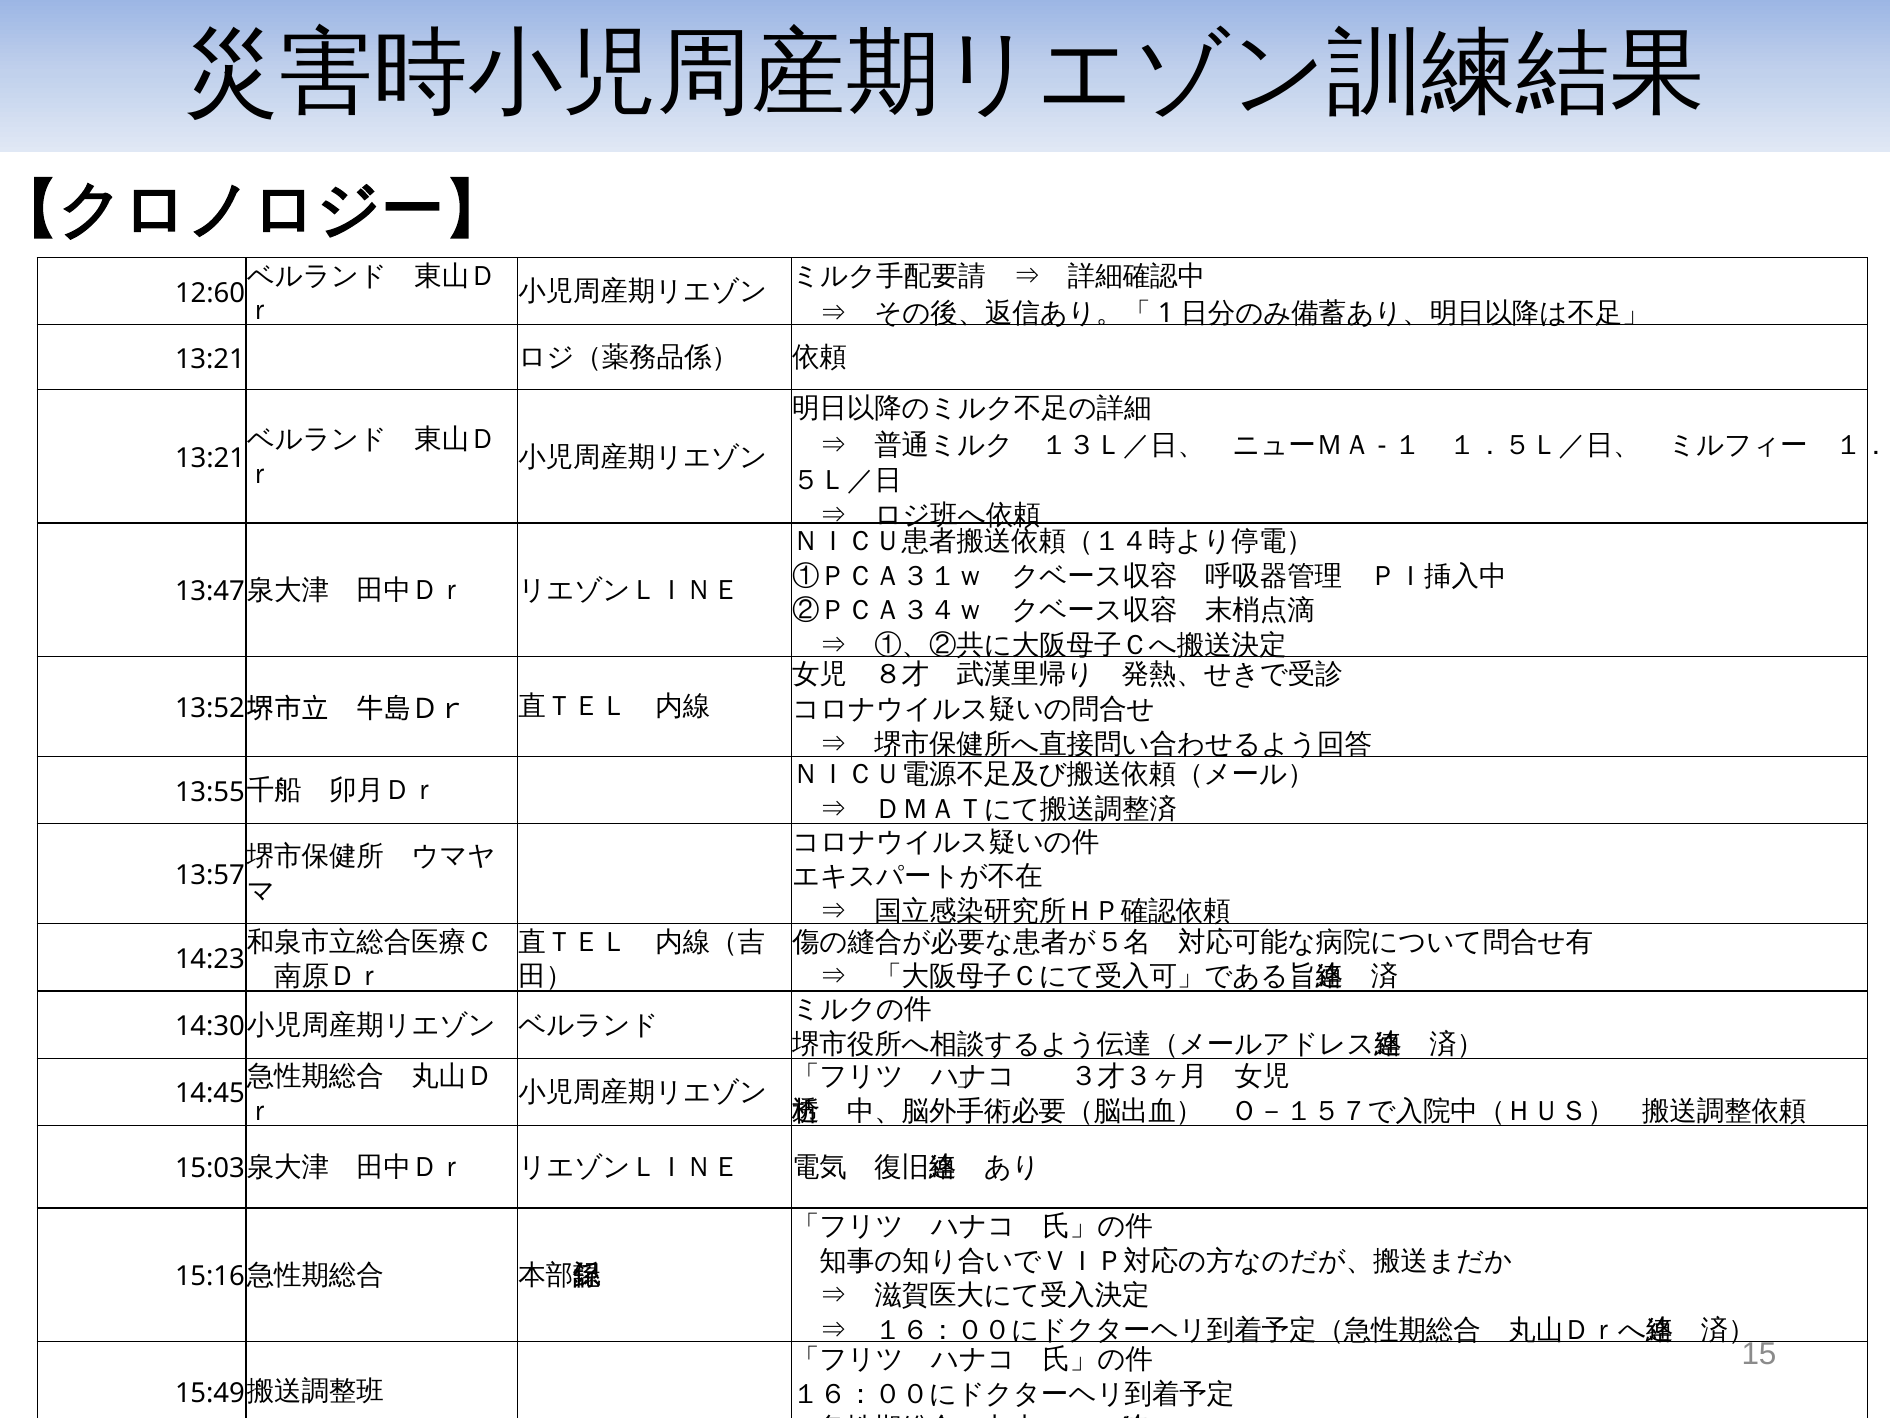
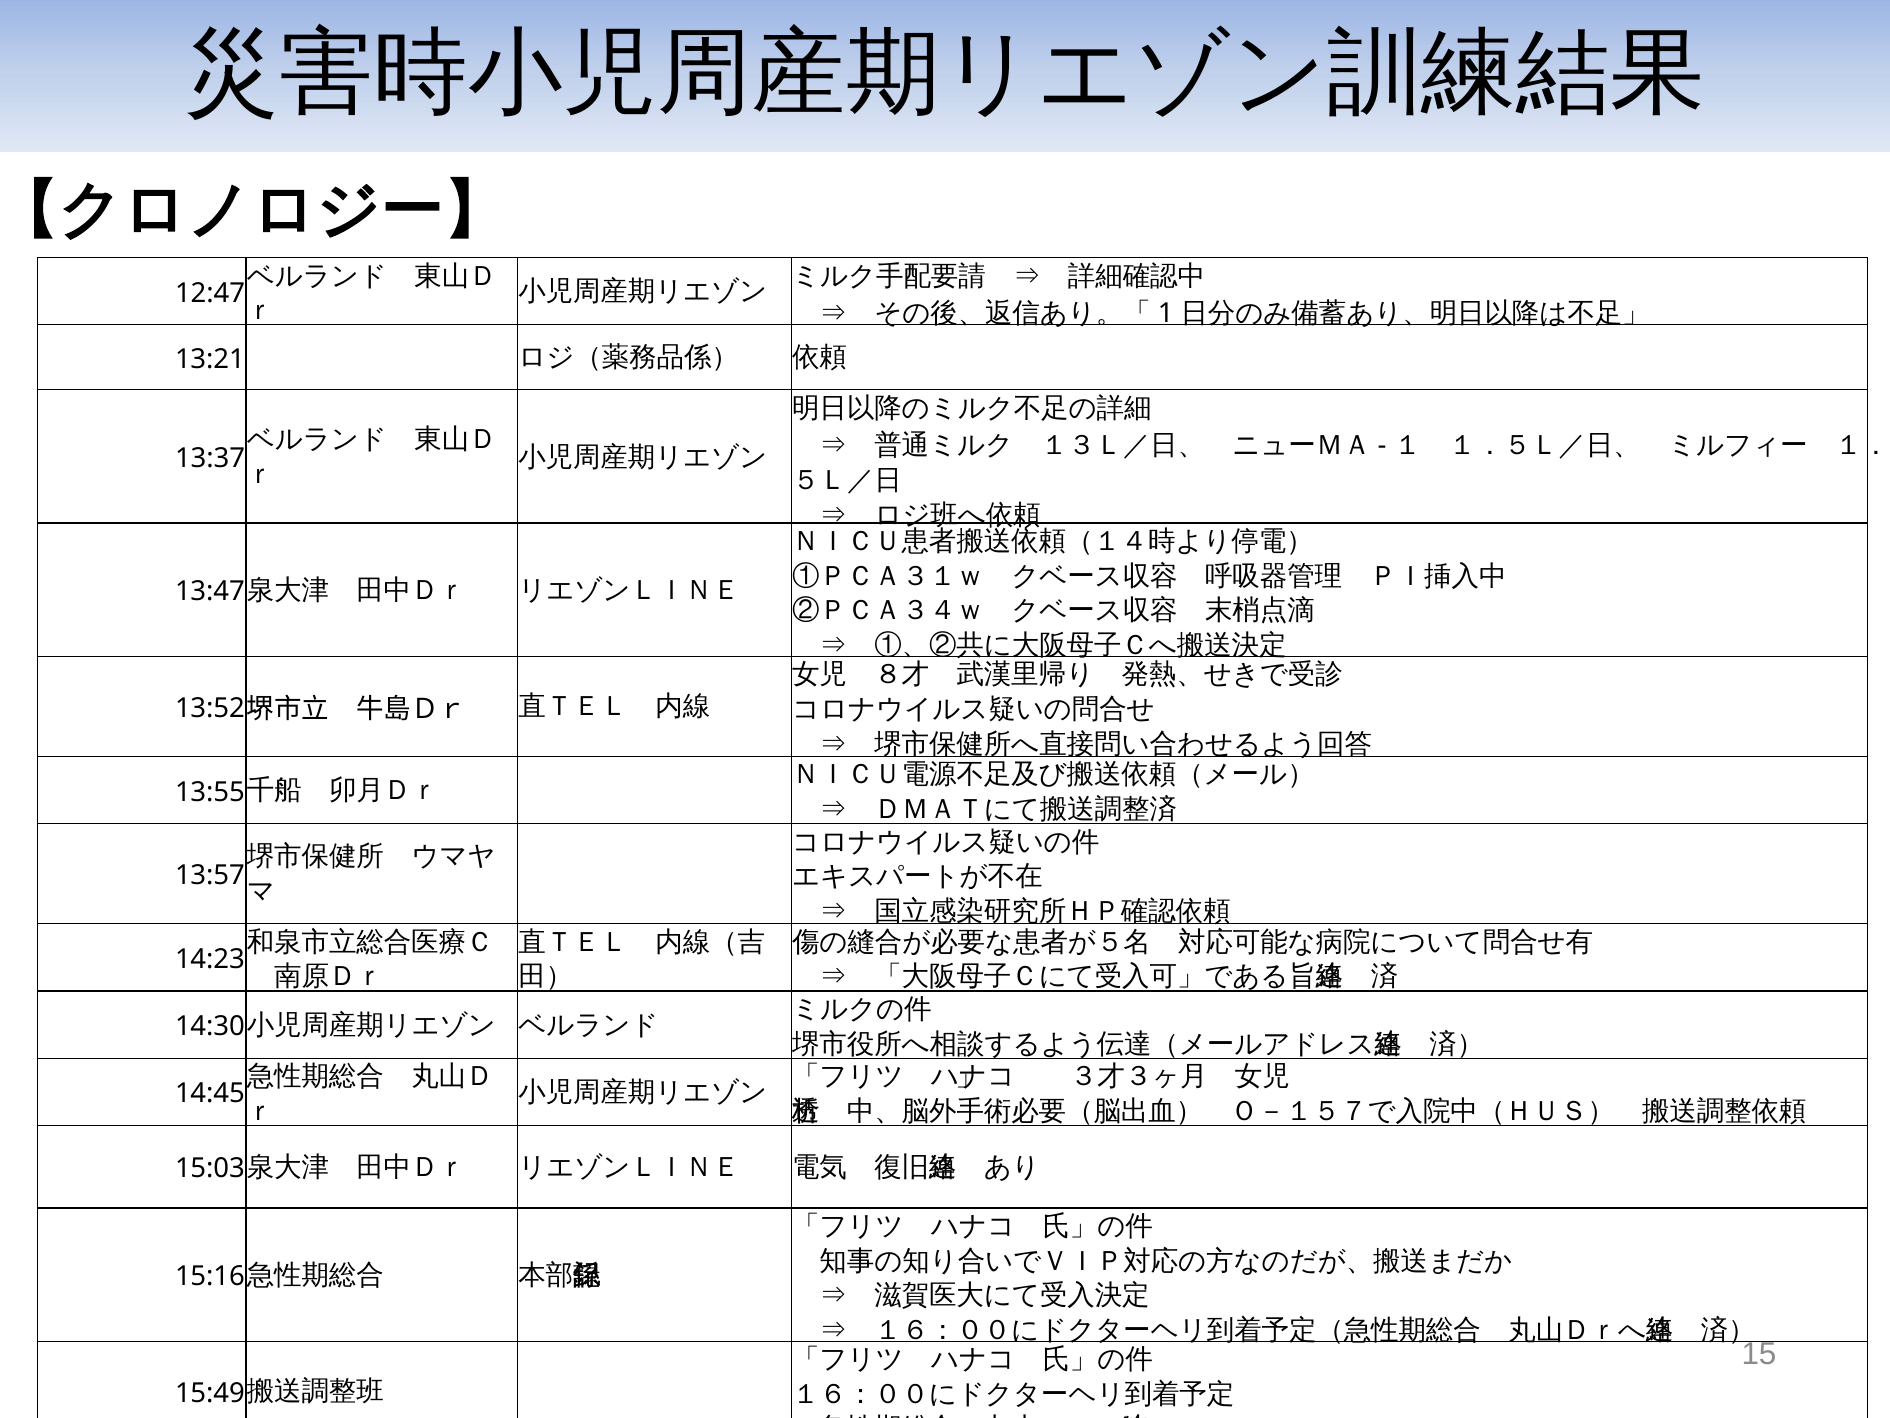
12:60: 12:60 -> 12:47
13:21 at (210, 458): 13:21 -> 13:37
